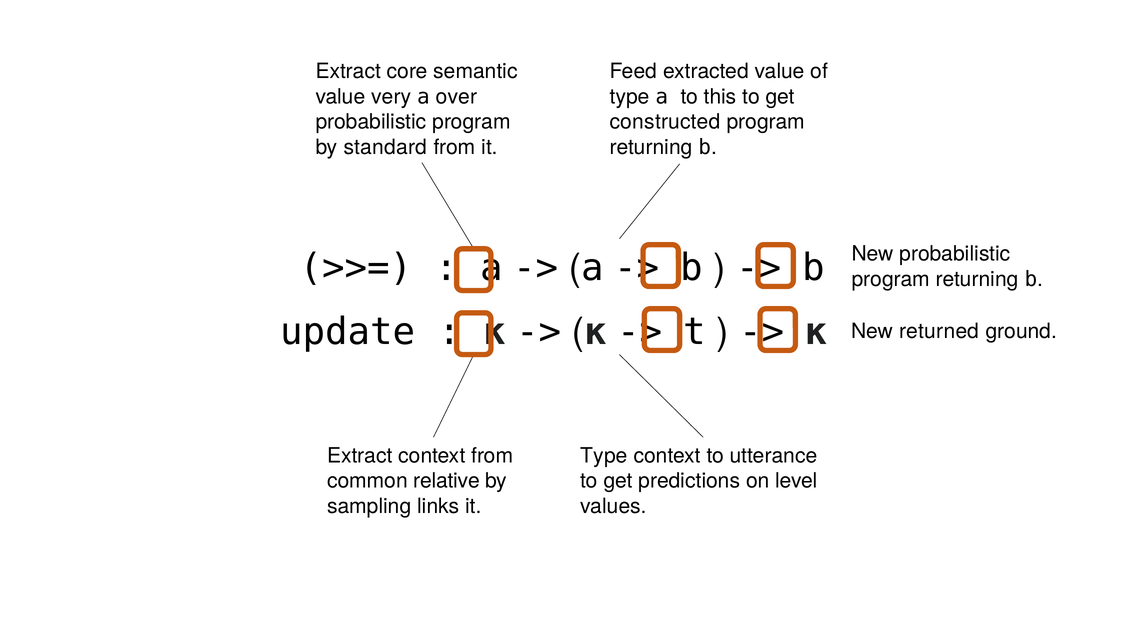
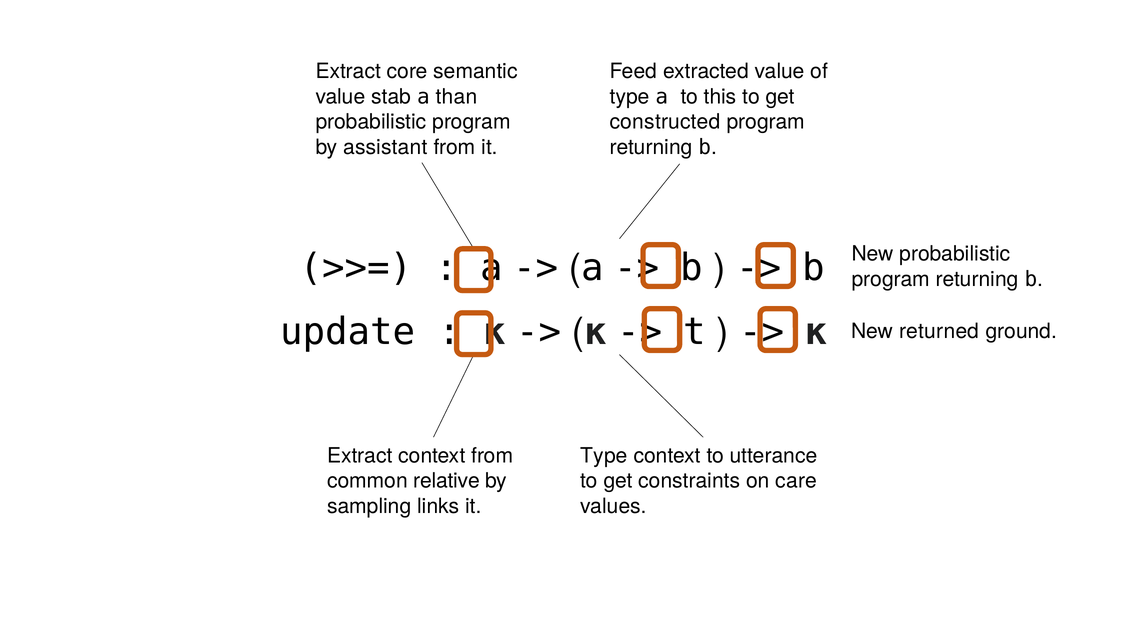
very: very -> stab
over: over -> than
standard: standard -> assistant
predictions: predictions -> constraints
level: level -> care
